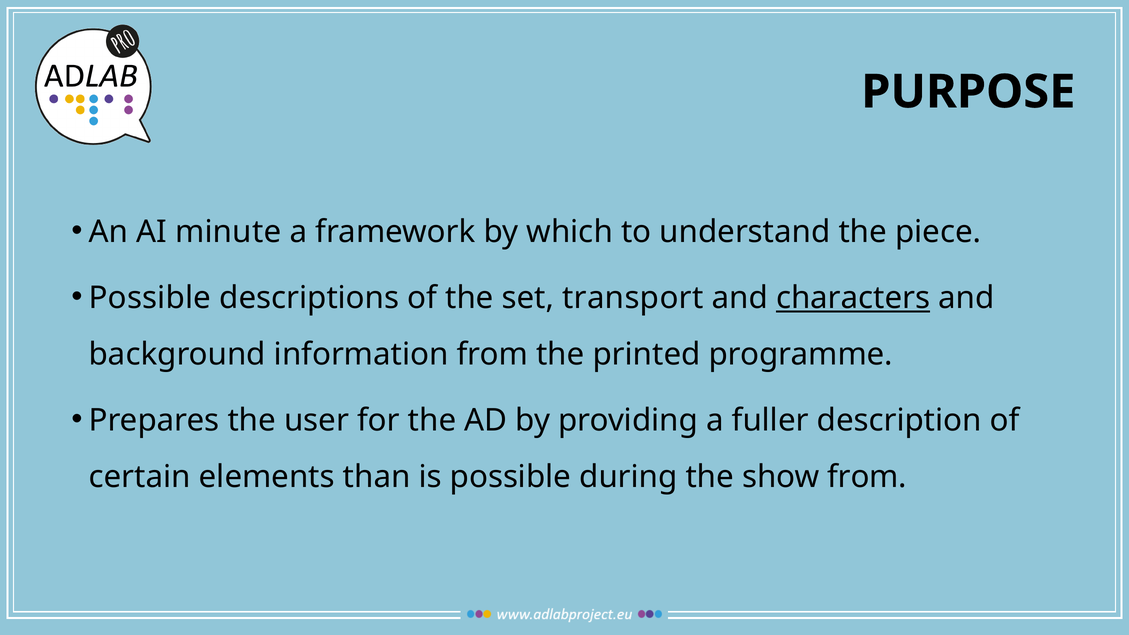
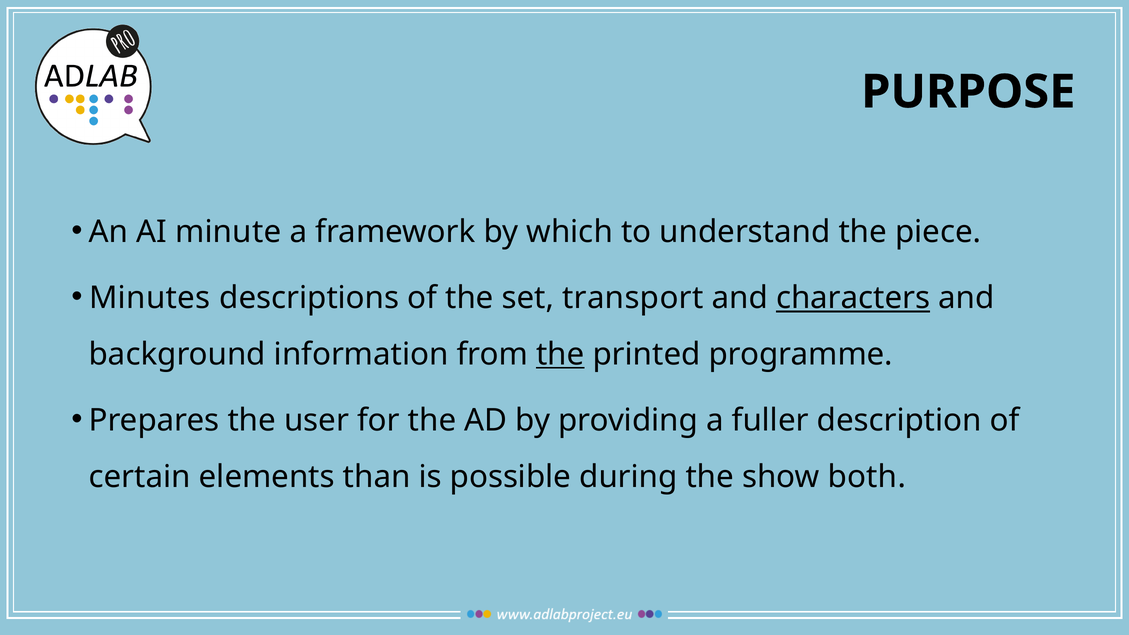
Possible at (150, 298): Possible -> Minutes
the at (560, 354) underline: none -> present
show from: from -> both
